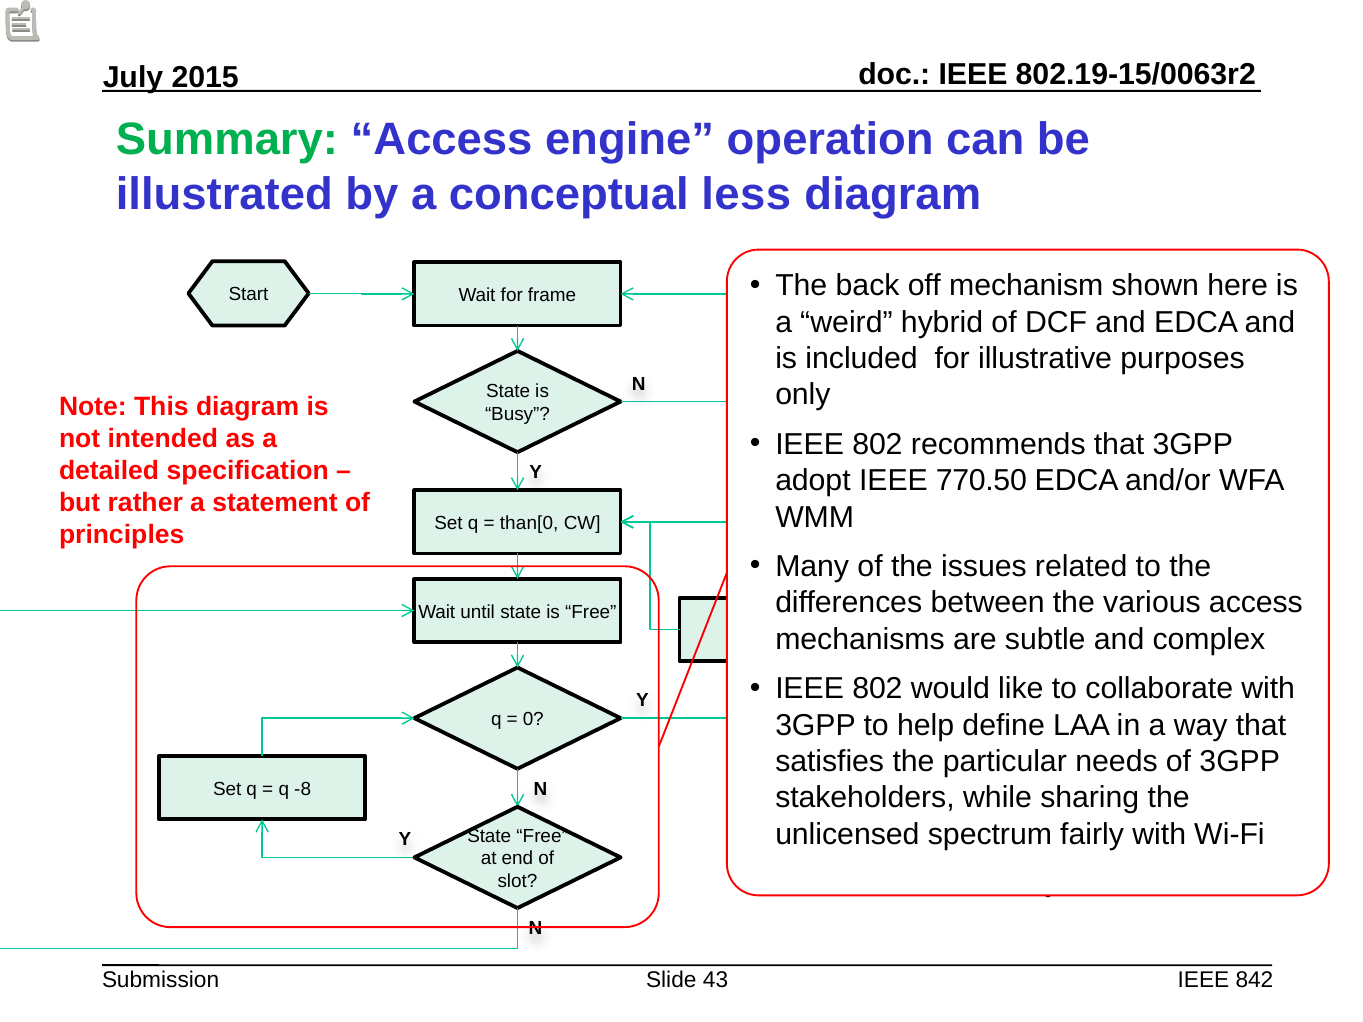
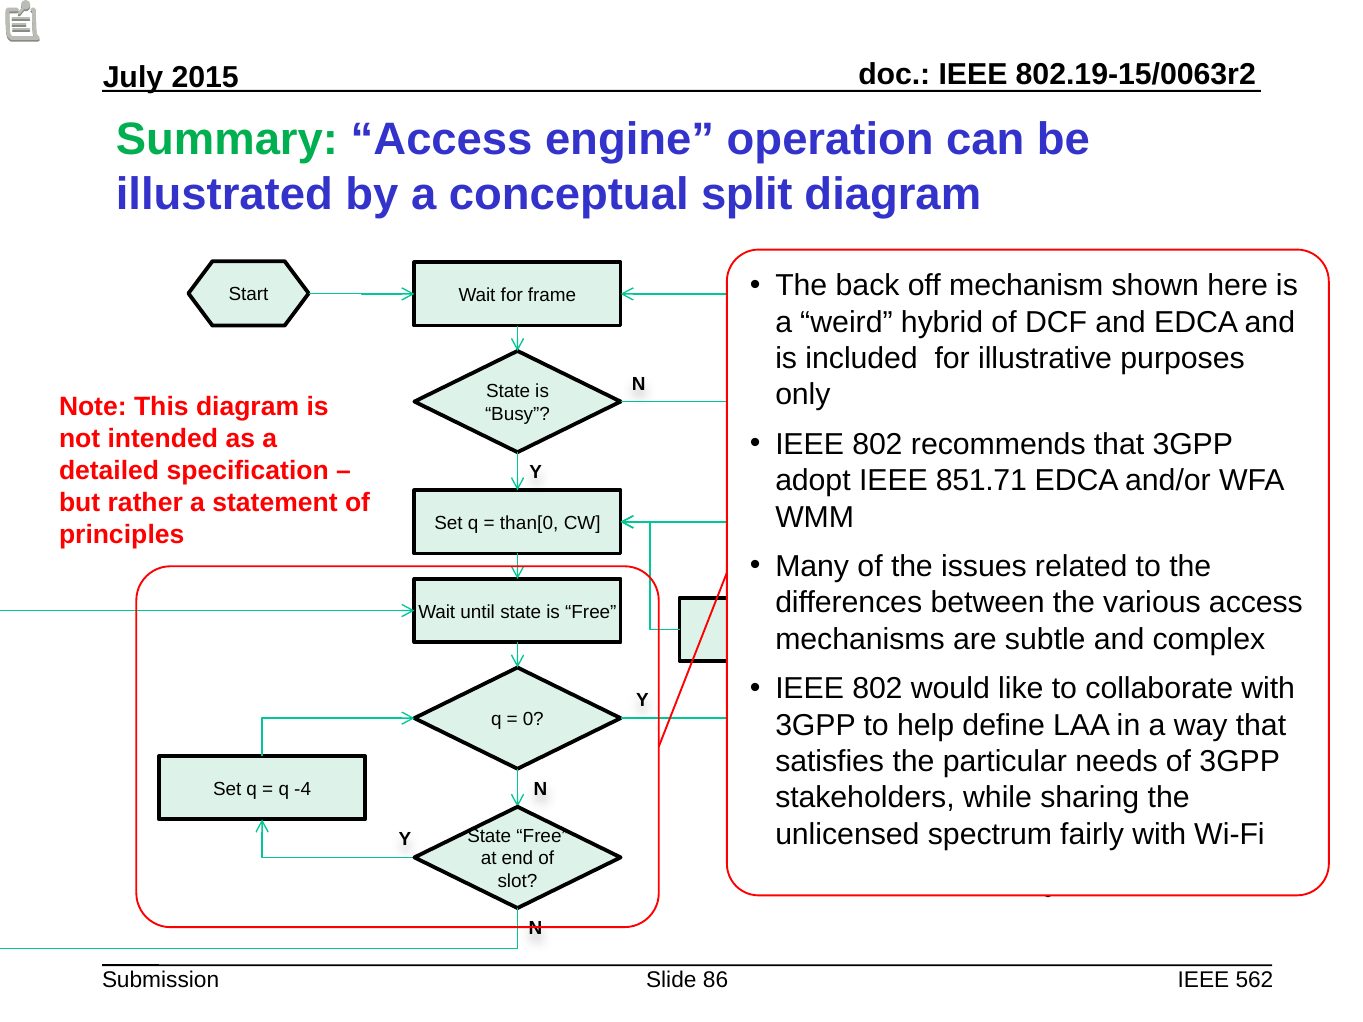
less: less -> split
770.50: 770.50 -> 851.71
-8: -8 -> -4
43: 43 -> 86
842: 842 -> 562
